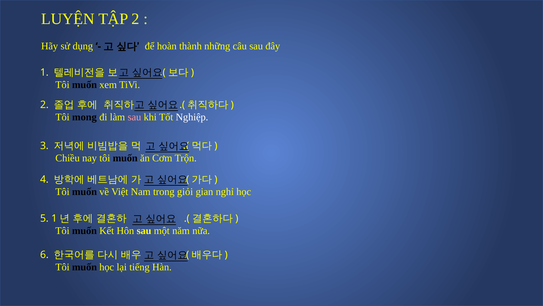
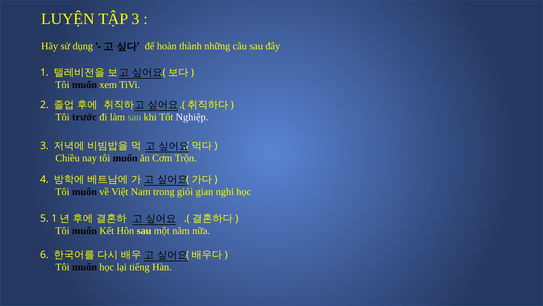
TẬP 2: 2 -> 3
mong: mong -> trước
sau at (134, 117) colour: pink -> light green
